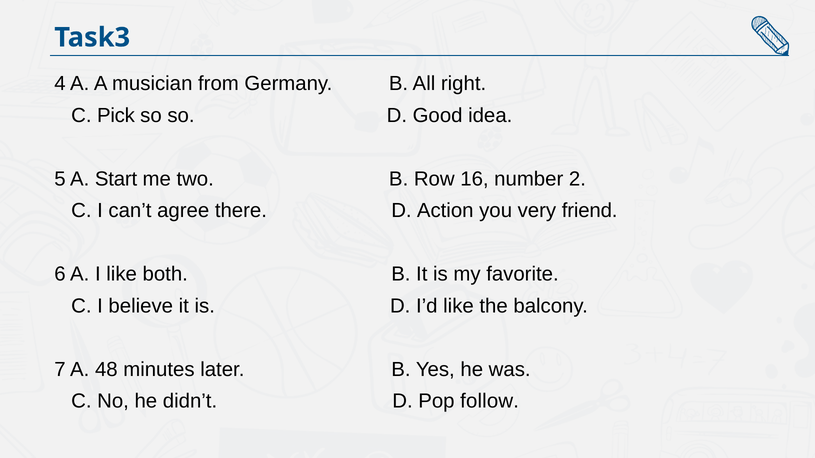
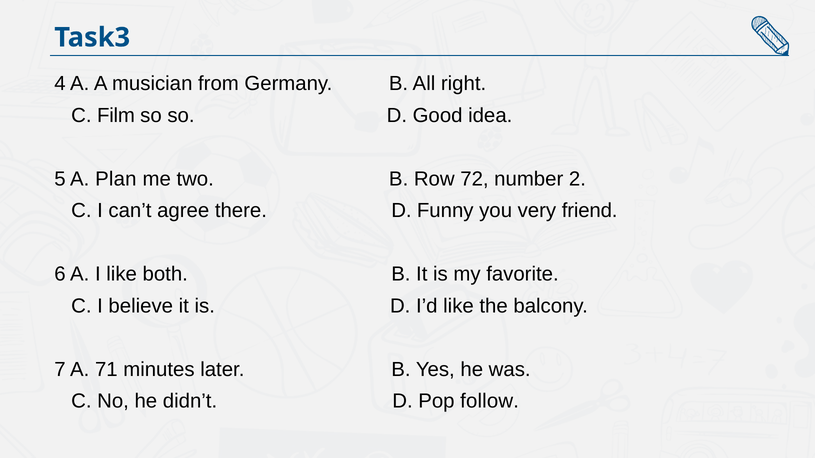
Pick: Pick -> Film
Start: Start -> Plan
16: 16 -> 72
Action: Action -> Funny
48: 48 -> 71
